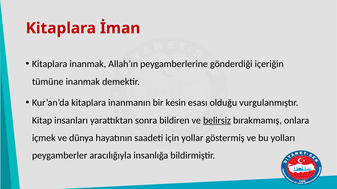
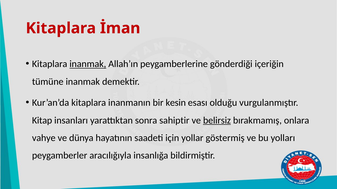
inanmak at (88, 64) underline: none -> present
bildiren: bildiren -> sahiptir
içmek: içmek -> vahye
